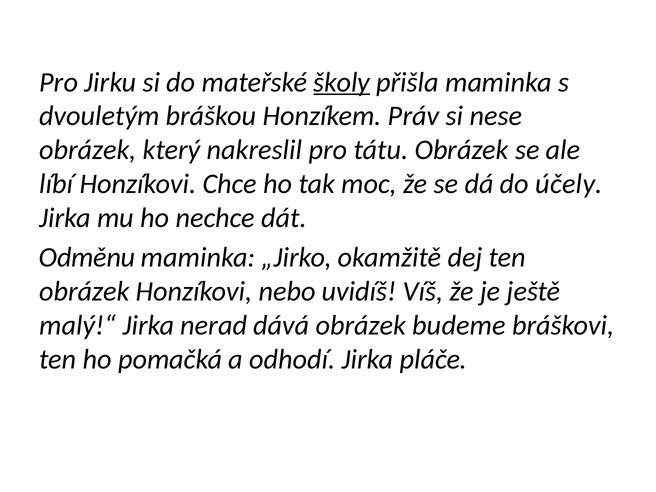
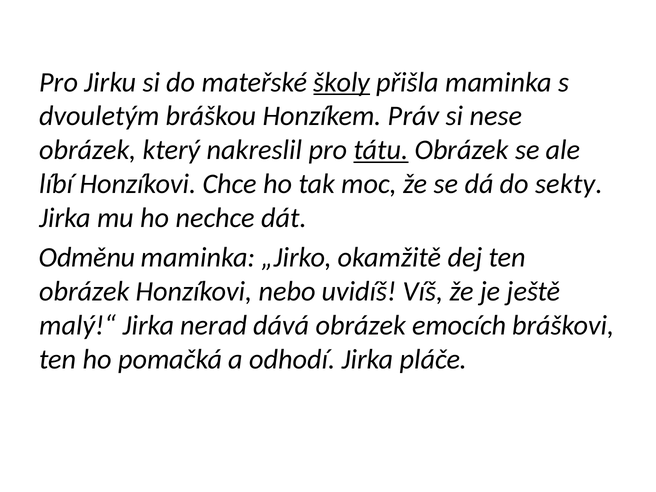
tátu underline: none -> present
účely: účely -> sekty
budeme: budeme -> emocích
